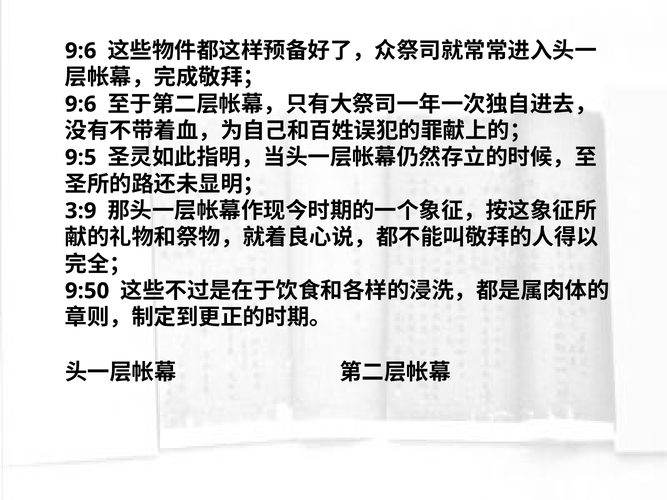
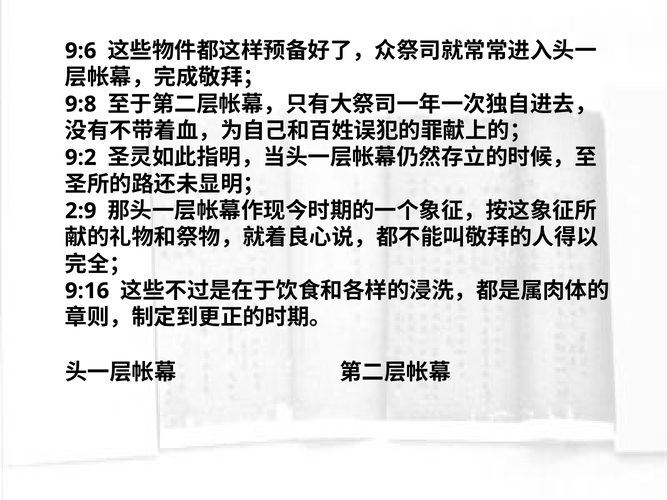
9:6 at (81, 104): 9:6 -> 9:8
9:5: 9:5 -> 9:2
3:9: 3:9 -> 2:9
9:50: 9:50 -> 9:16
